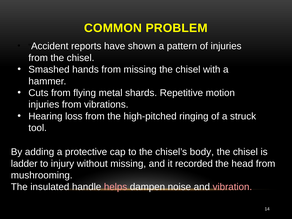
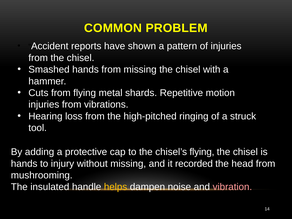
chisel’s body: body -> flying
ladder at (24, 164): ladder -> hands
helps colour: pink -> yellow
